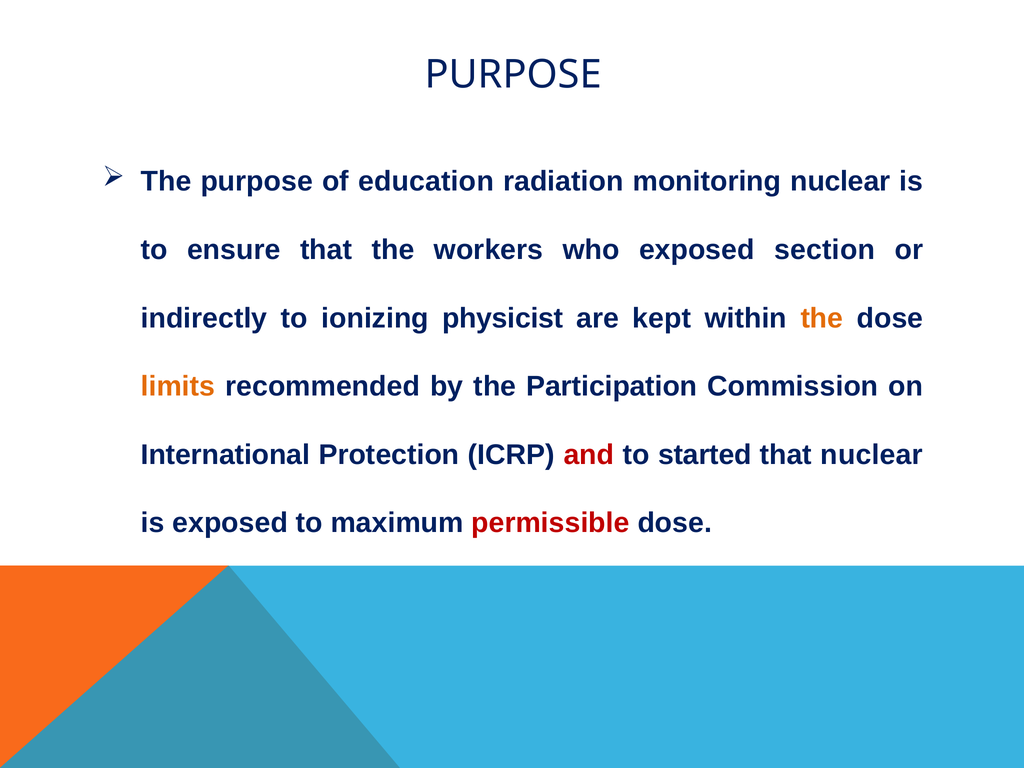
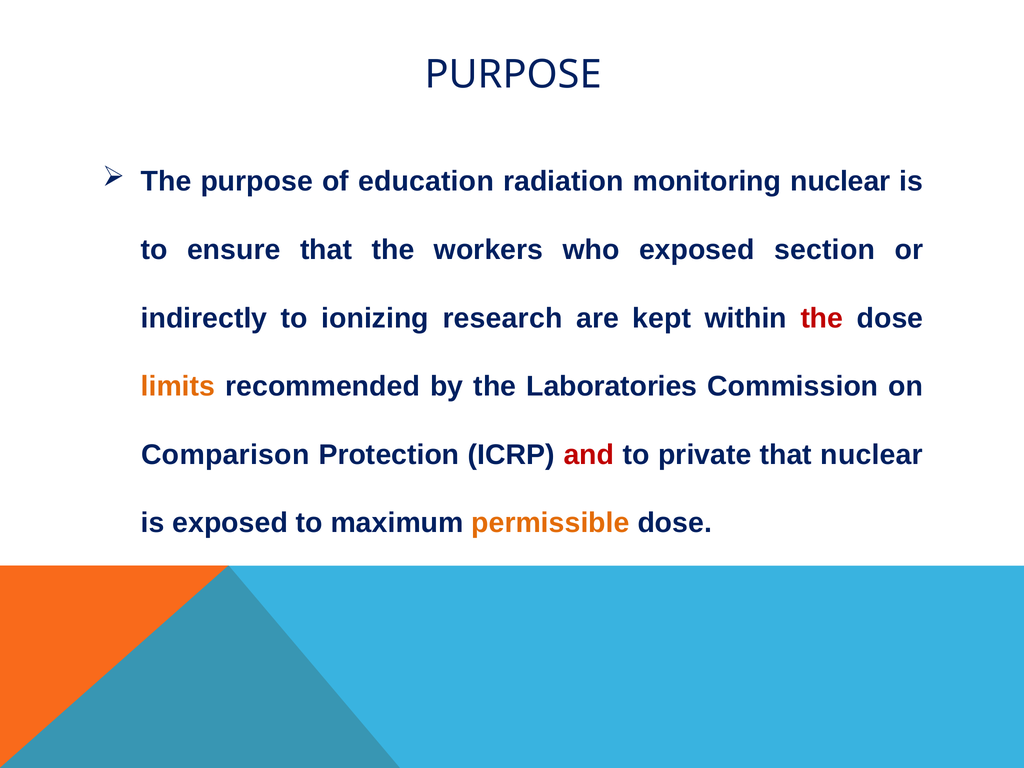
physicist: physicist -> research
the at (822, 318) colour: orange -> red
Participation: Participation -> Laboratories
International: International -> Comparison
started: started -> private
permissible colour: red -> orange
